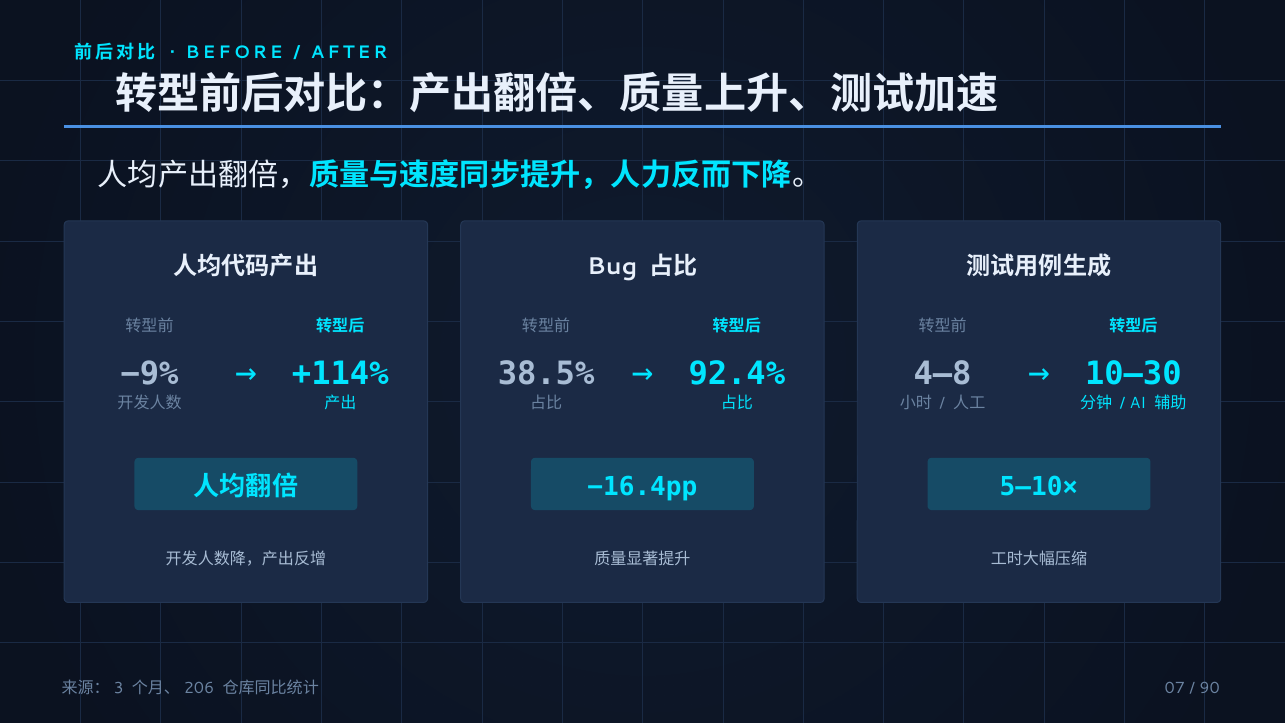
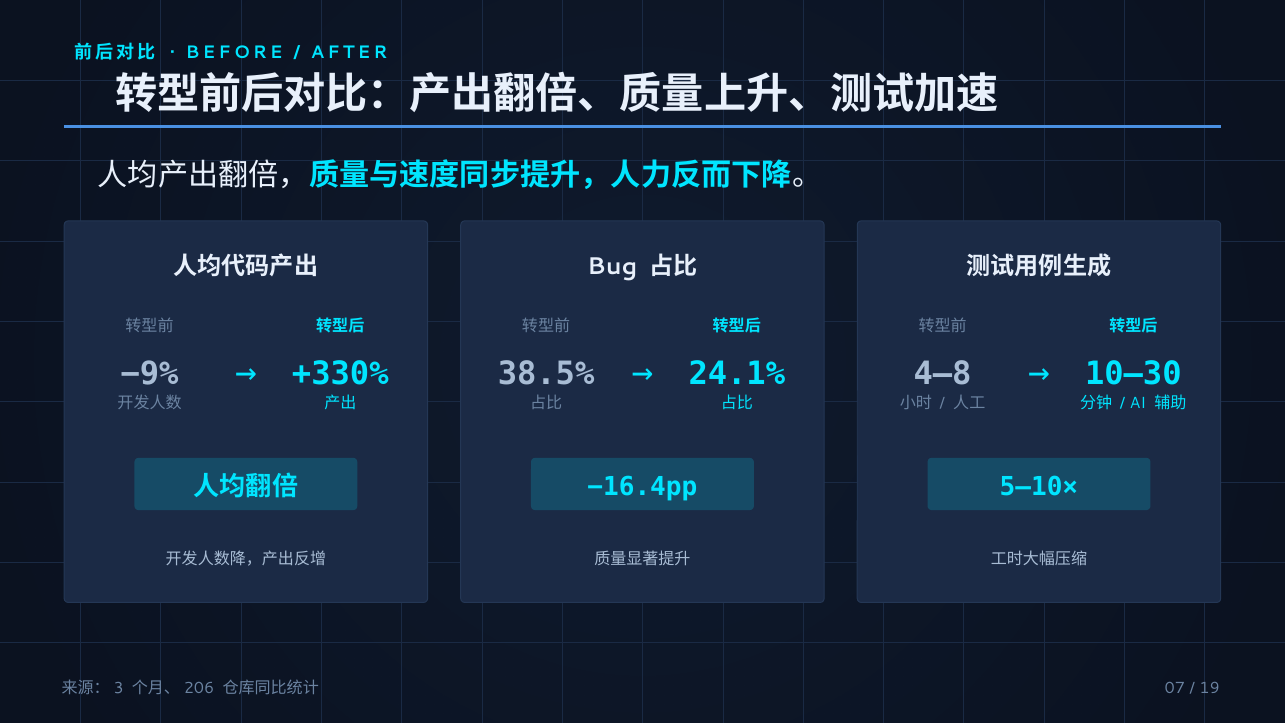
+114%: +114% -> +330%
92.4%: 92.4% -> 24.1%
90: 90 -> 19
